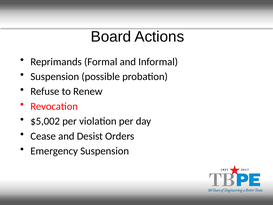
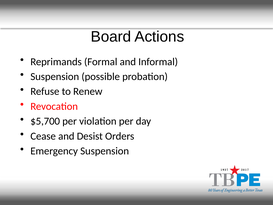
$5,002: $5,002 -> $5,700
